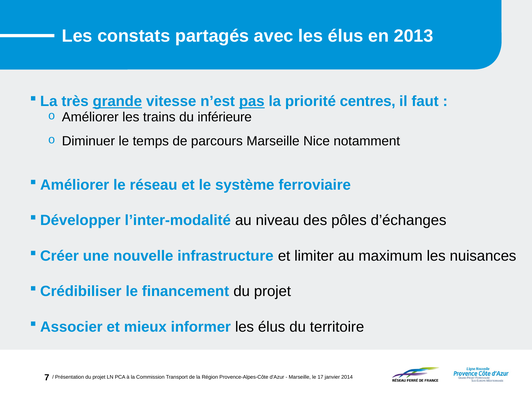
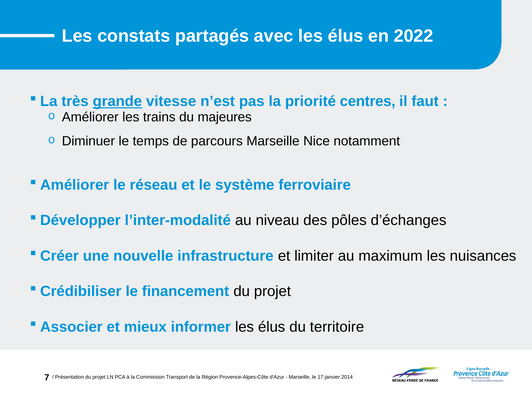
2013: 2013 -> 2022
pas underline: present -> none
inférieure: inférieure -> majeures
